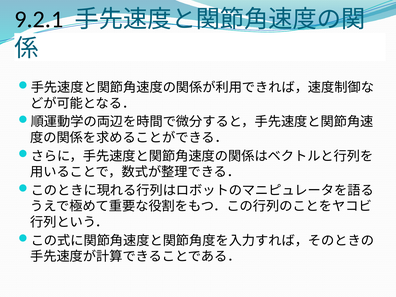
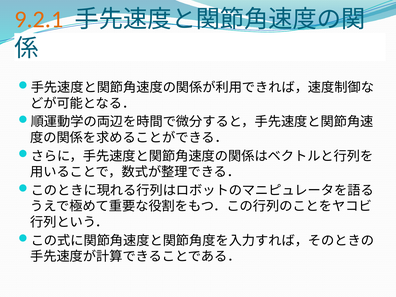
9.2.1 colour: black -> orange
